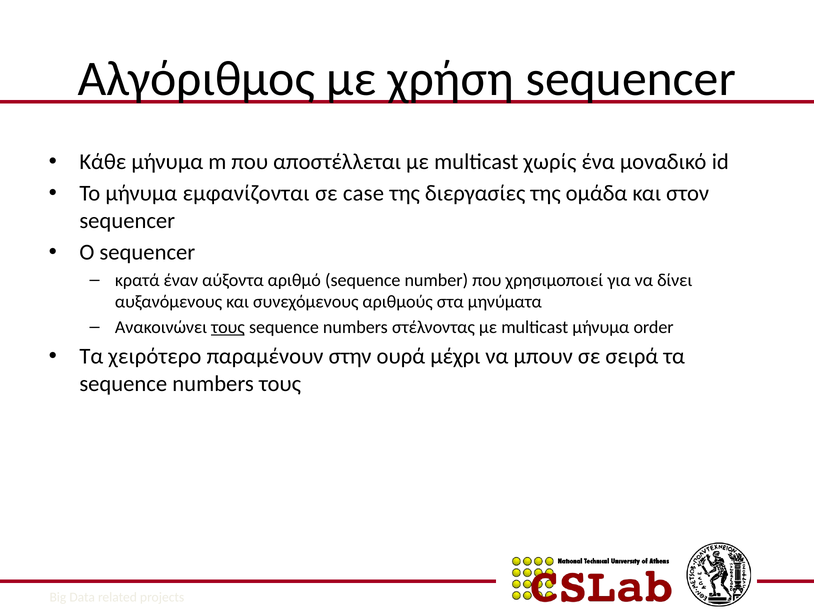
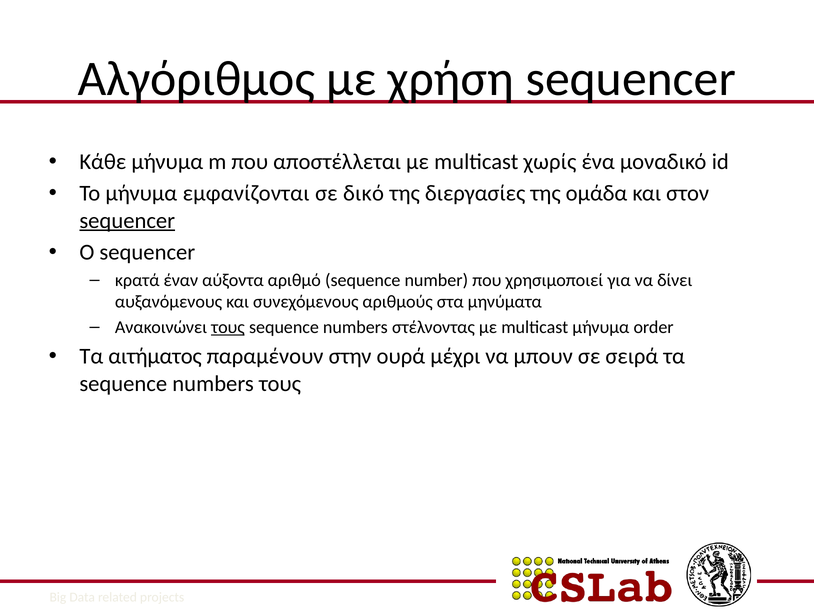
case: case -> δικό
sequencer at (127, 220) underline: none -> present
χειρότερο: χειρότερο -> αιτήματος
